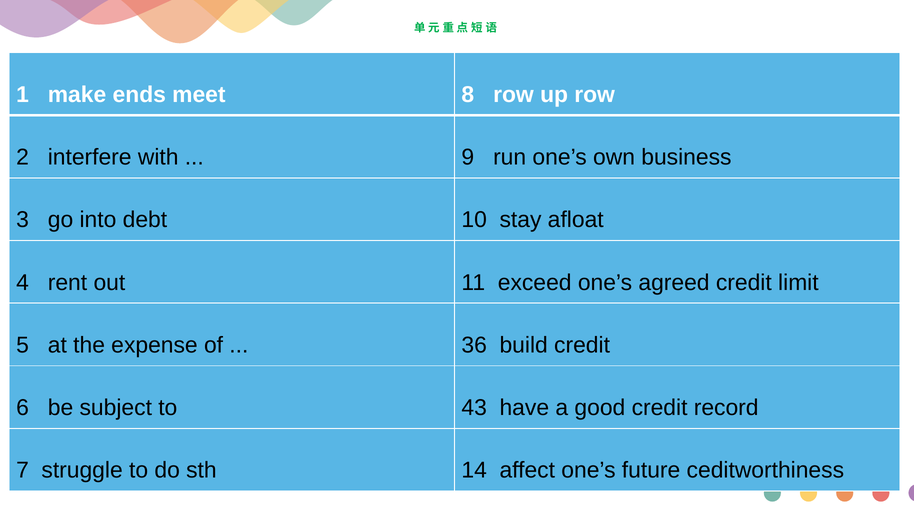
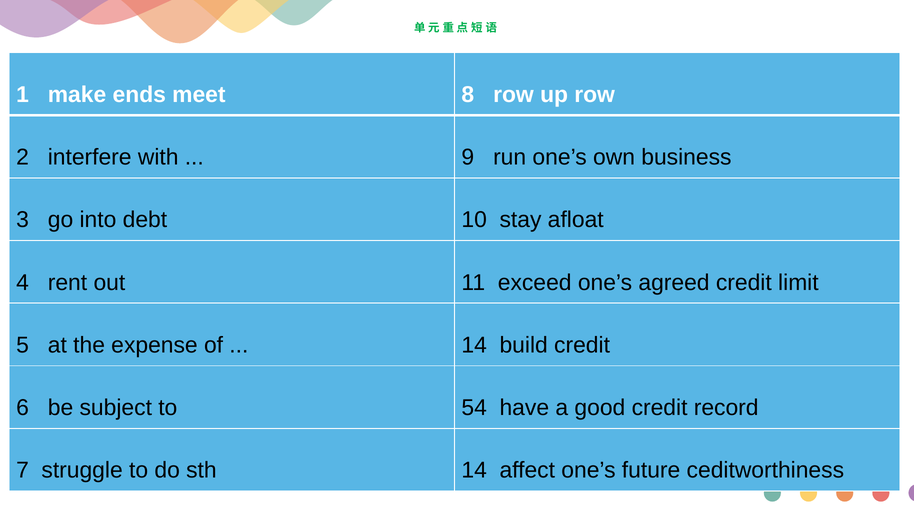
36 at (474, 345): 36 -> 14
43: 43 -> 54
